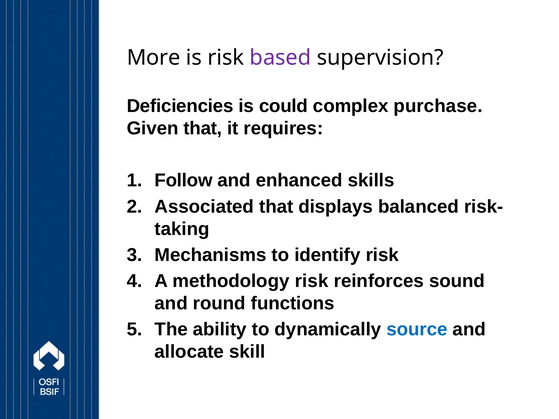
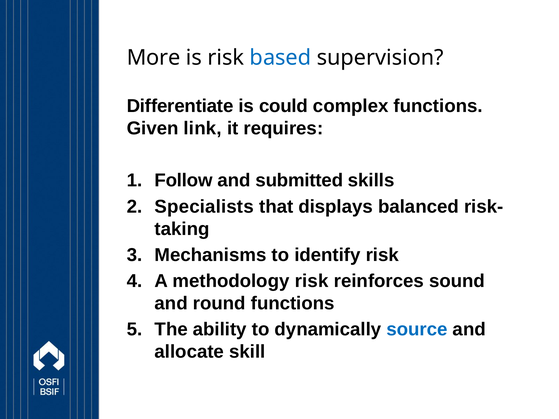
based colour: purple -> blue
Deficiencies: Deficiencies -> Differentiate
complex purchase: purchase -> functions
Given that: that -> link
enhanced: enhanced -> submitted
Associated: Associated -> Specialists
